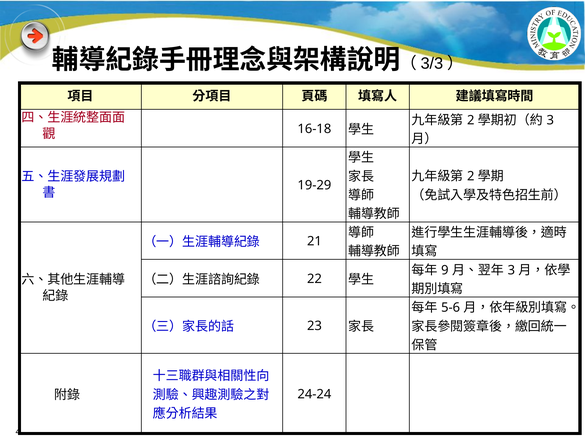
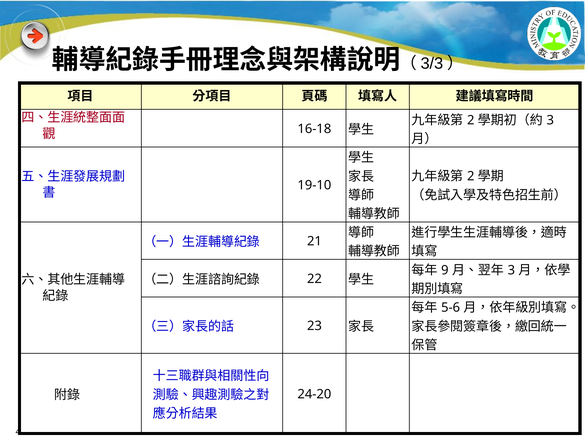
19-29: 19-29 -> 19-10
24-24: 24-24 -> 24-20
